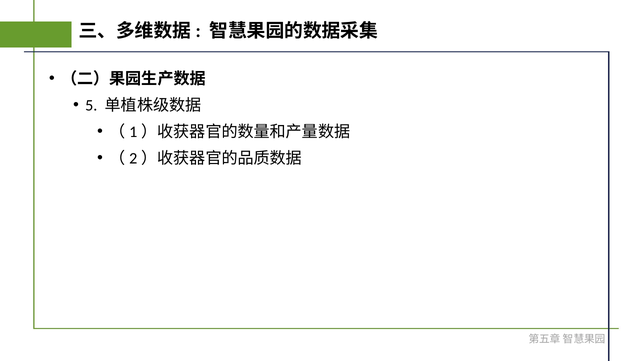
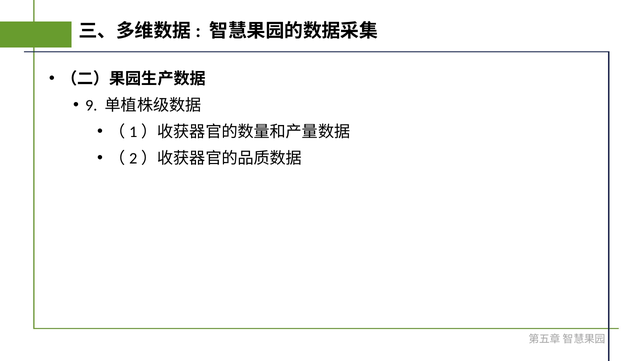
5: 5 -> 9
